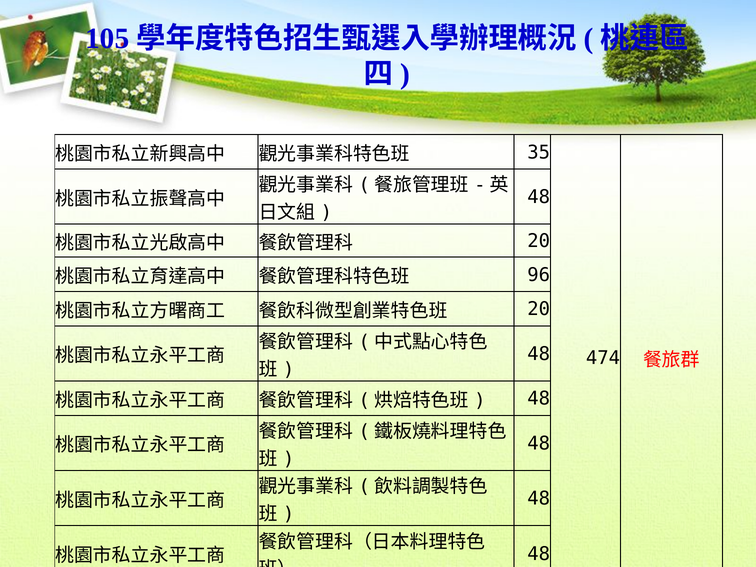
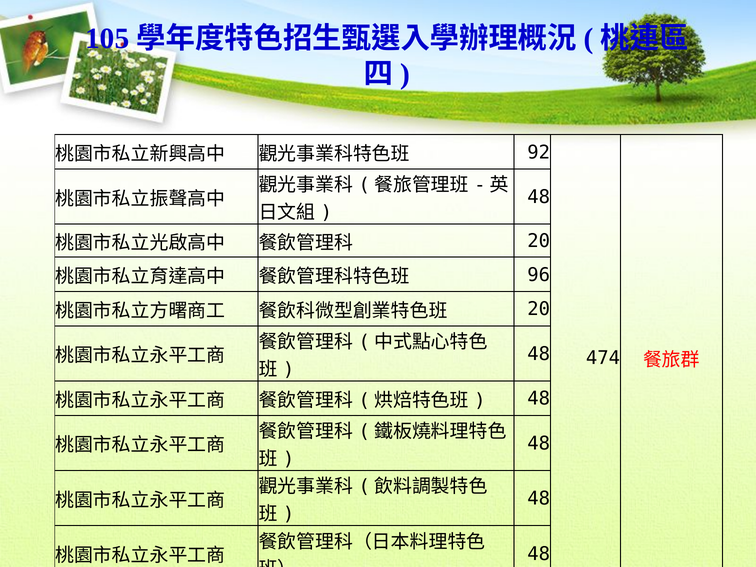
35: 35 -> 92
